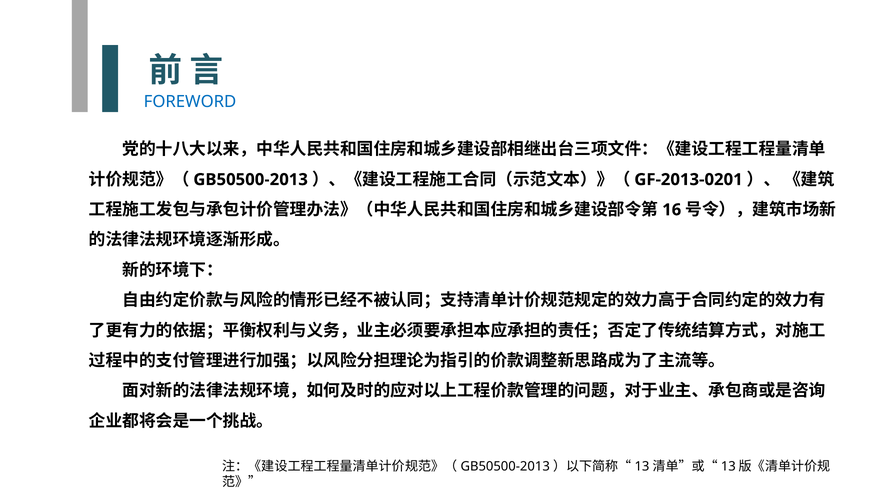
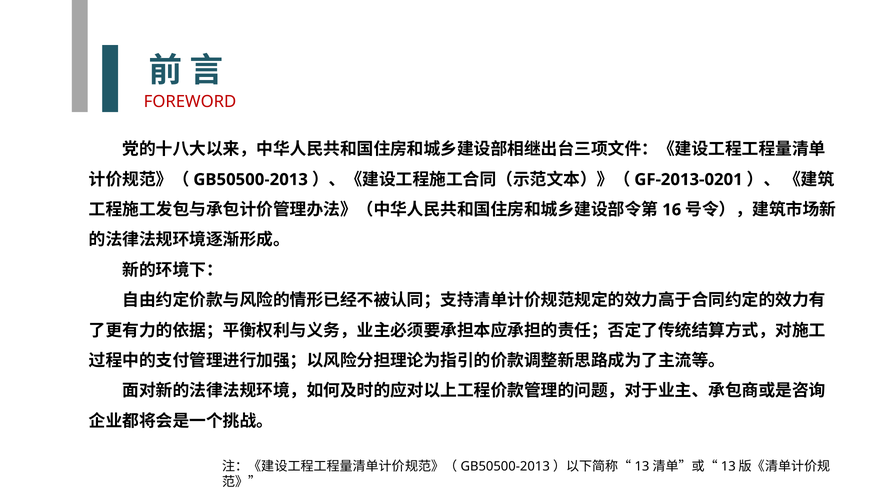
FOREWORD colour: blue -> red
